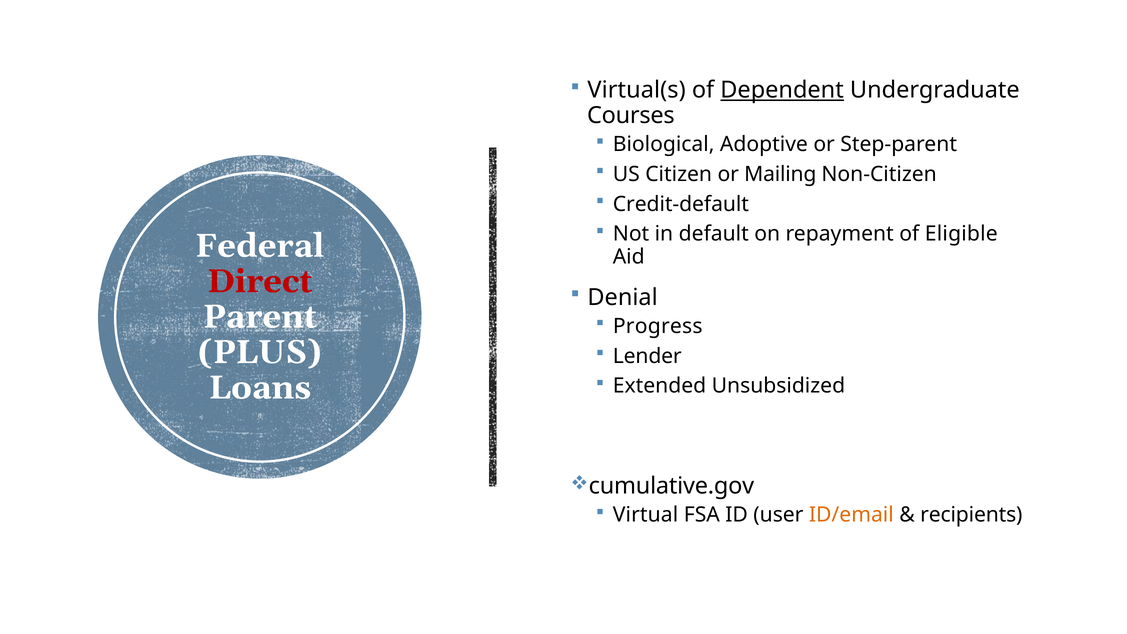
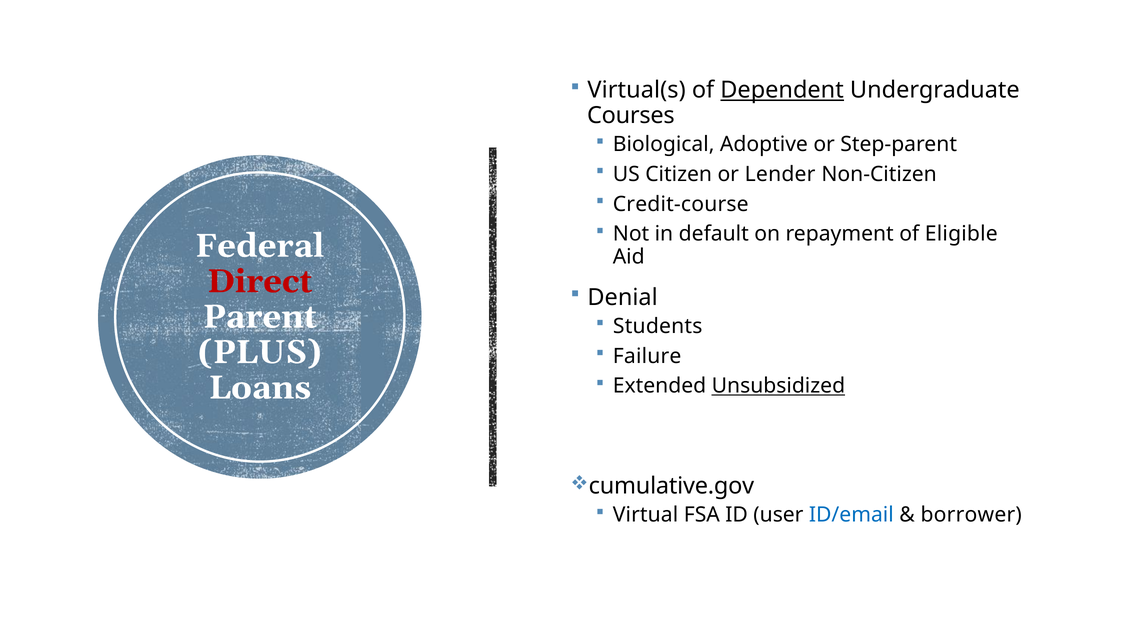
Mailing: Mailing -> Lender
Credit-default: Credit-default -> Credit-course
Progress: Progress -> Students
Lender: Lender -> Failure
Unsubsidized underline: none -> present
ID/email colour: orange -> blue
recipients: recipients -> borrower
